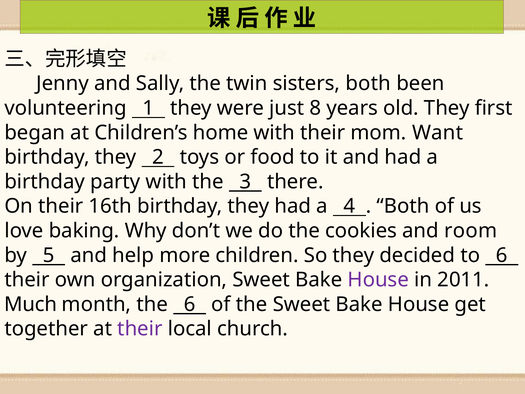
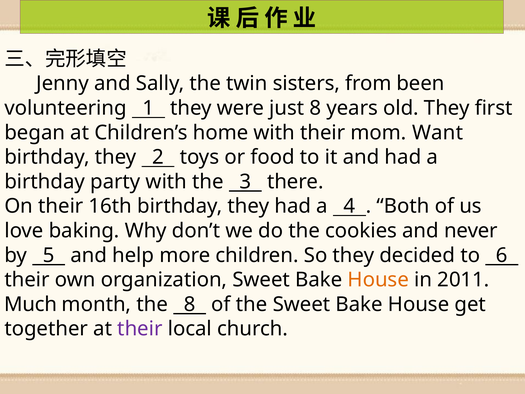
sisters both: both -> from
room: room -> never
House at (378, 280) colour: purple -> orange
the 6: 6 -> 8
